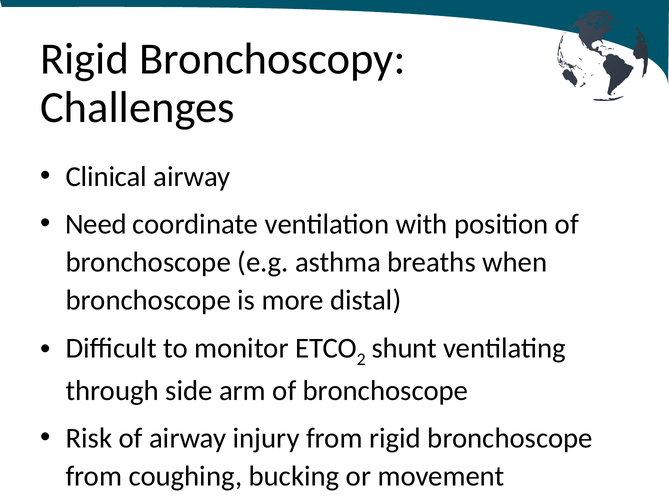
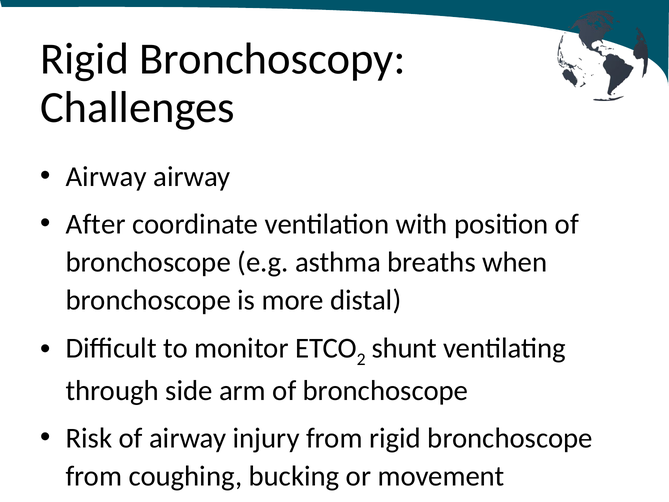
Clinical at (106, 177): Clinical -> Airway
Need: Need -> After
